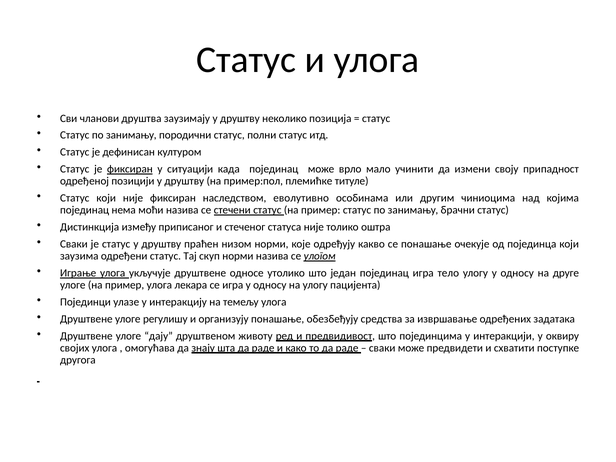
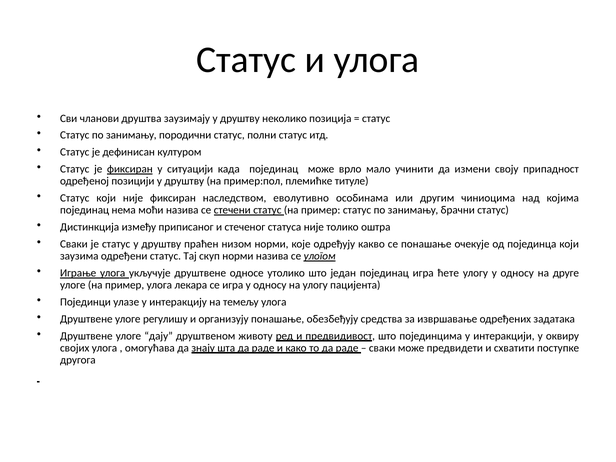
тело: тело -> ћете
